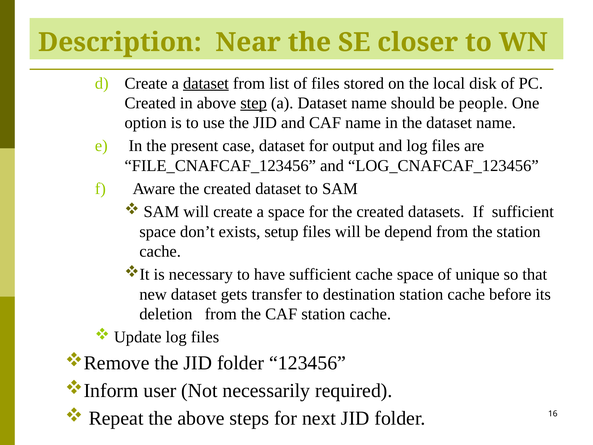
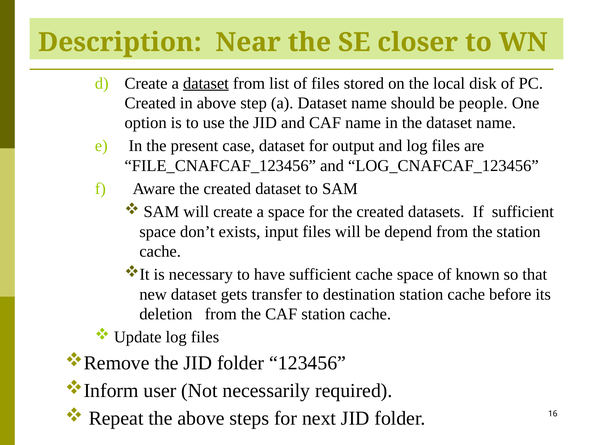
step underline: present -> none
setup: setup -> input
unique: unique -> known
